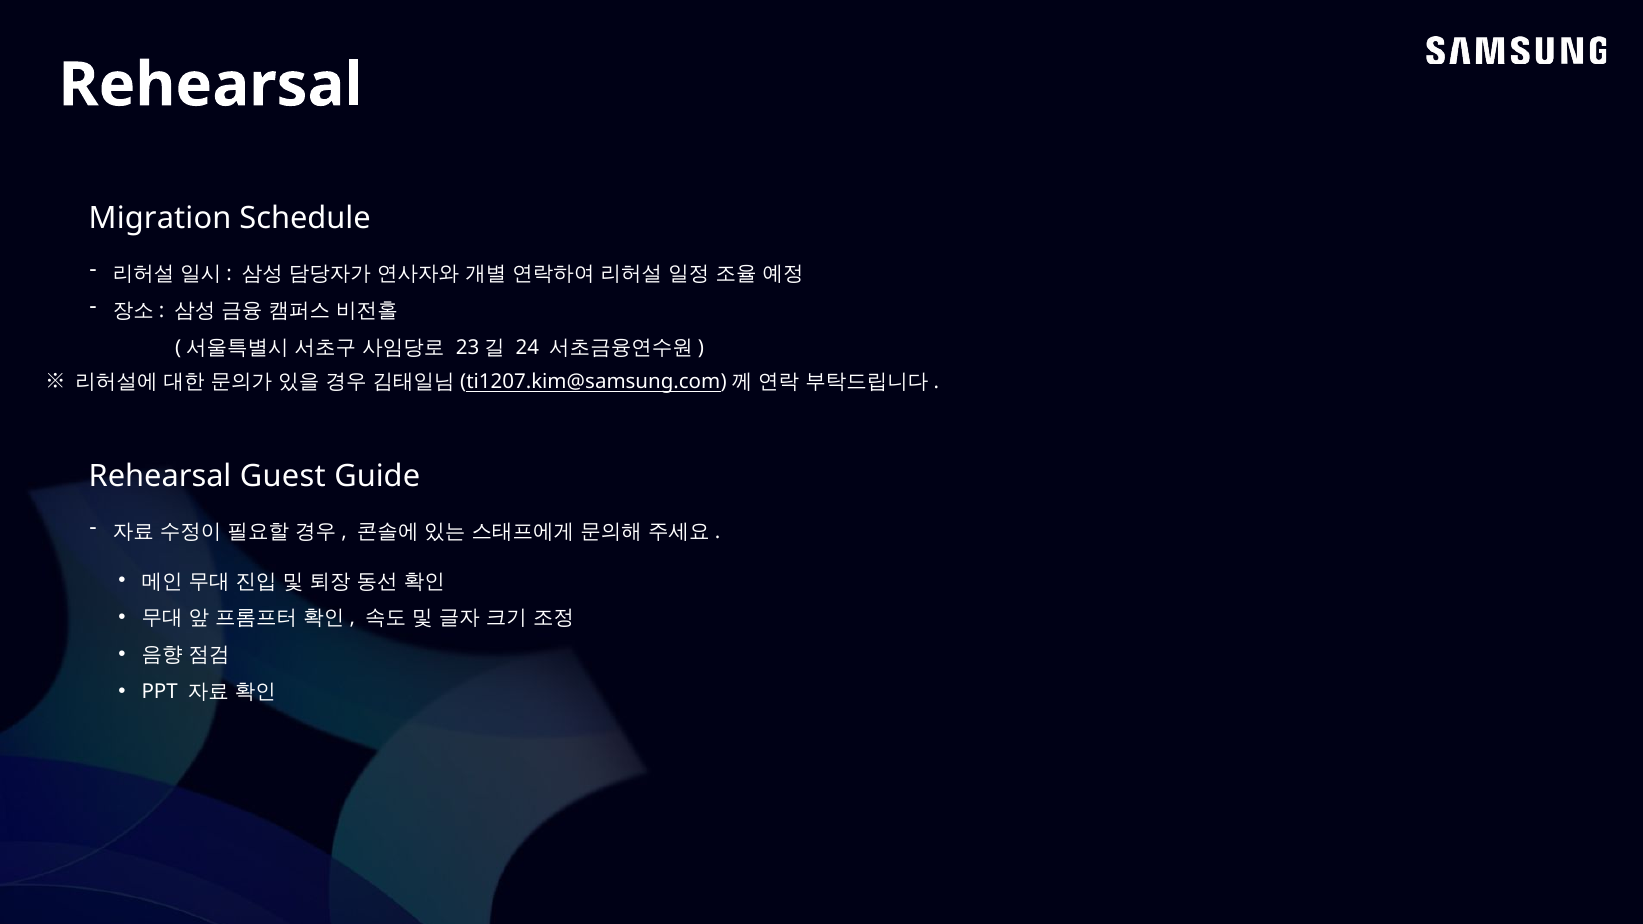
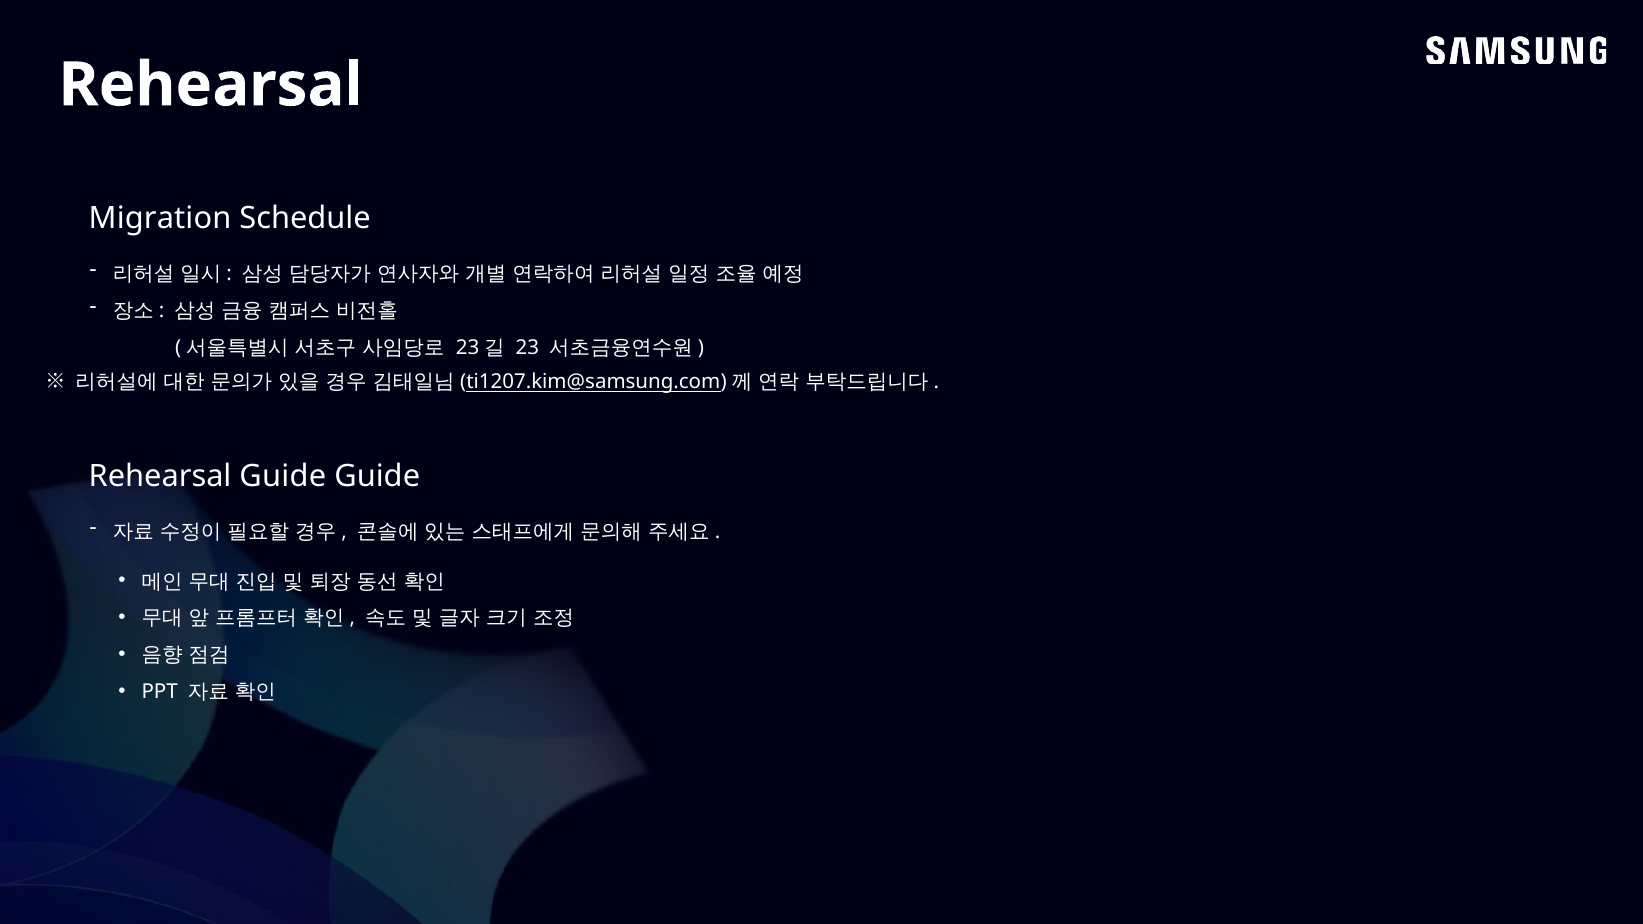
24: 24 -> 23
Rehearsal Guest: Guest -> Guide
